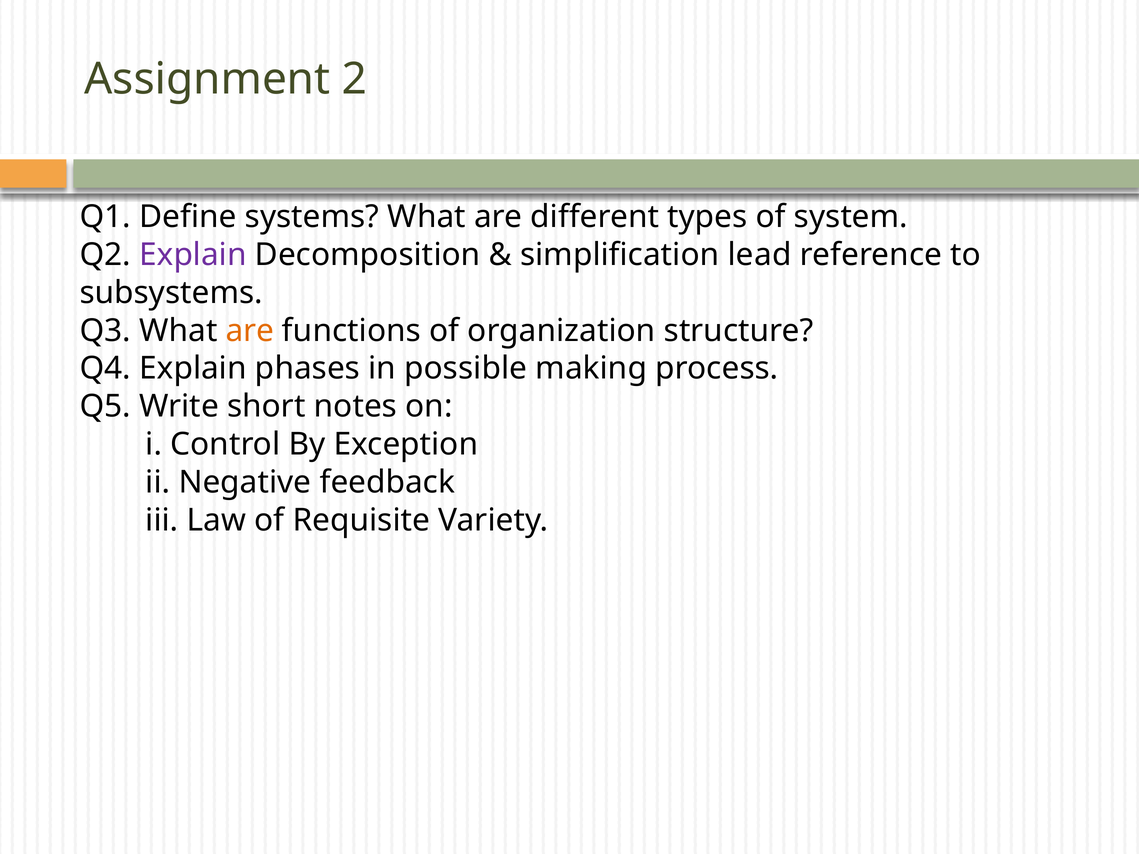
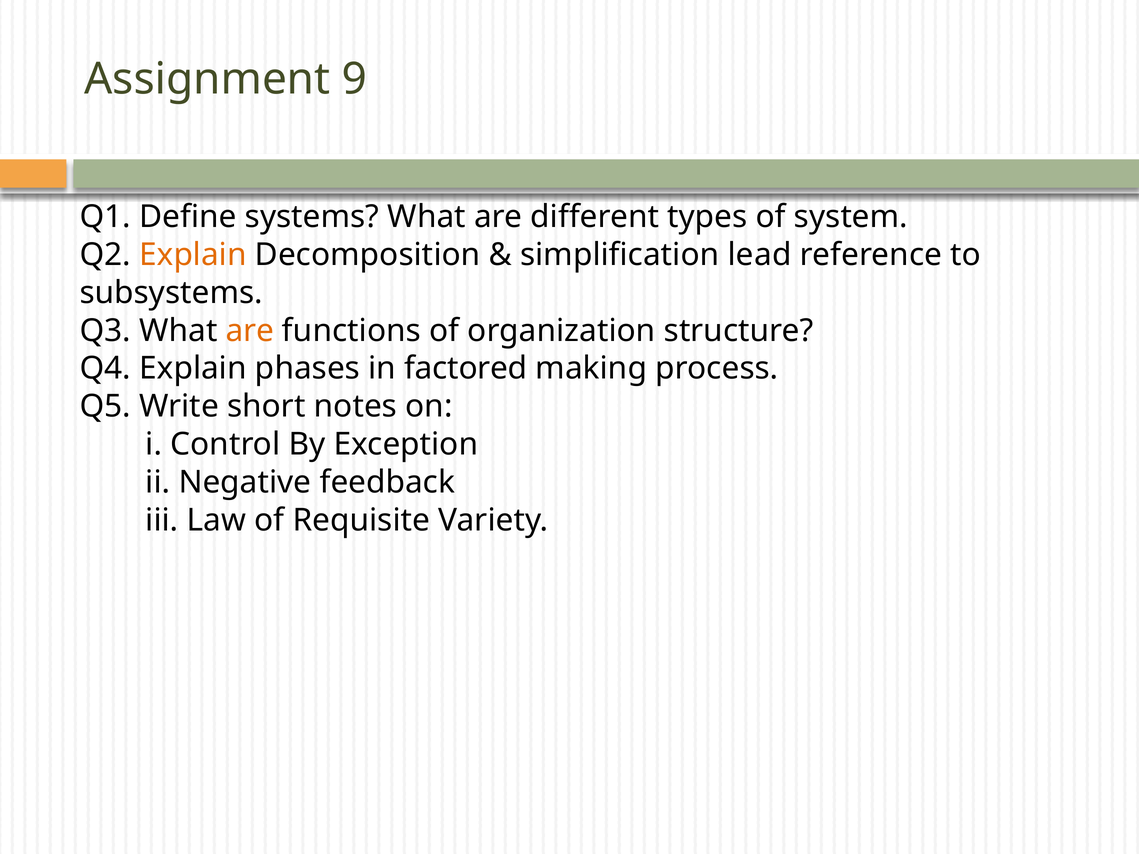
2: 2 -> 9
Explain at (193, 255) colour: purple -> orange
possible: possible -> factored
